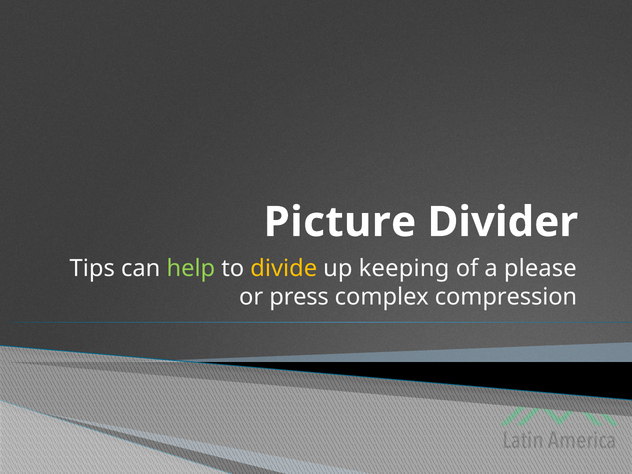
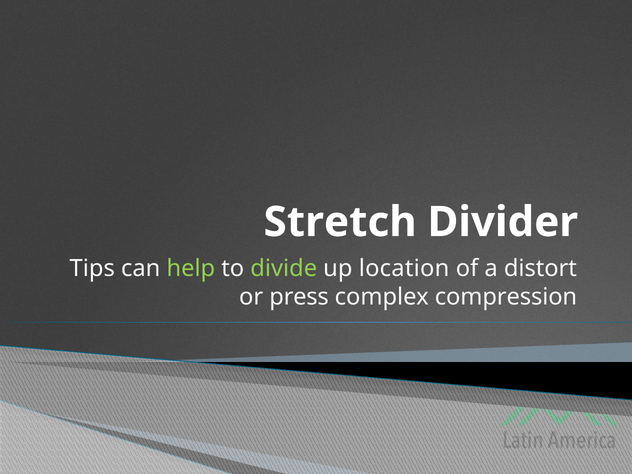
Picture: Picture -> Stretch
divide colour: yellow -> light green
keeping: keeping -> location
please: please -> distort
